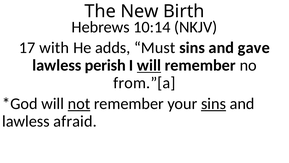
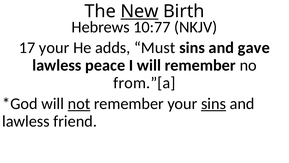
New underline: none -> present
10:14: 10:14 -> 10:77
17 with: with -> your
perish: perish -> peace
will at (149, 65) underline: present -> none
afraid: afraid -> friend
